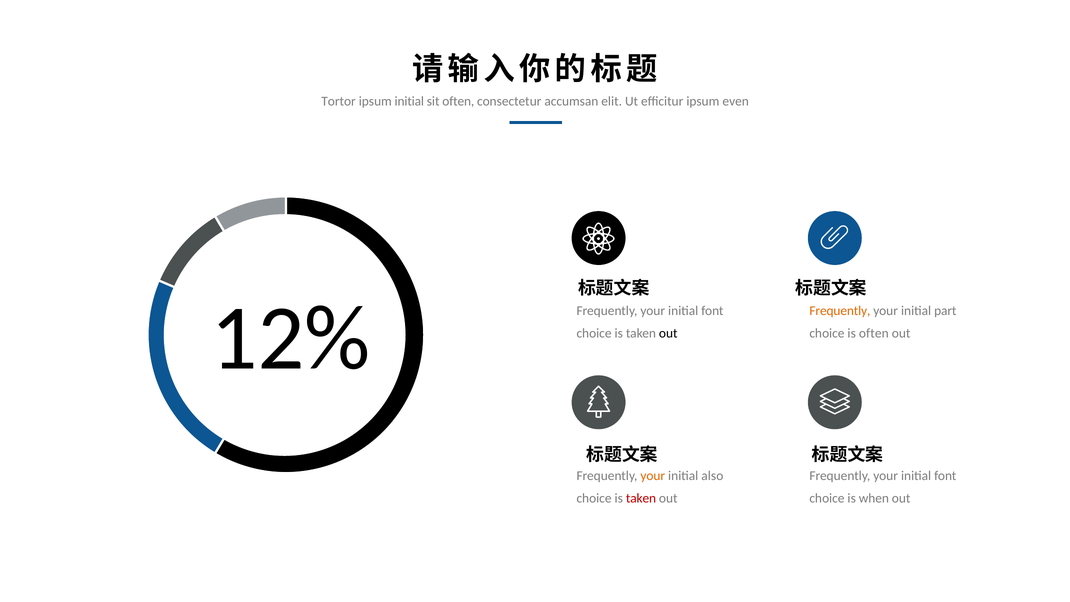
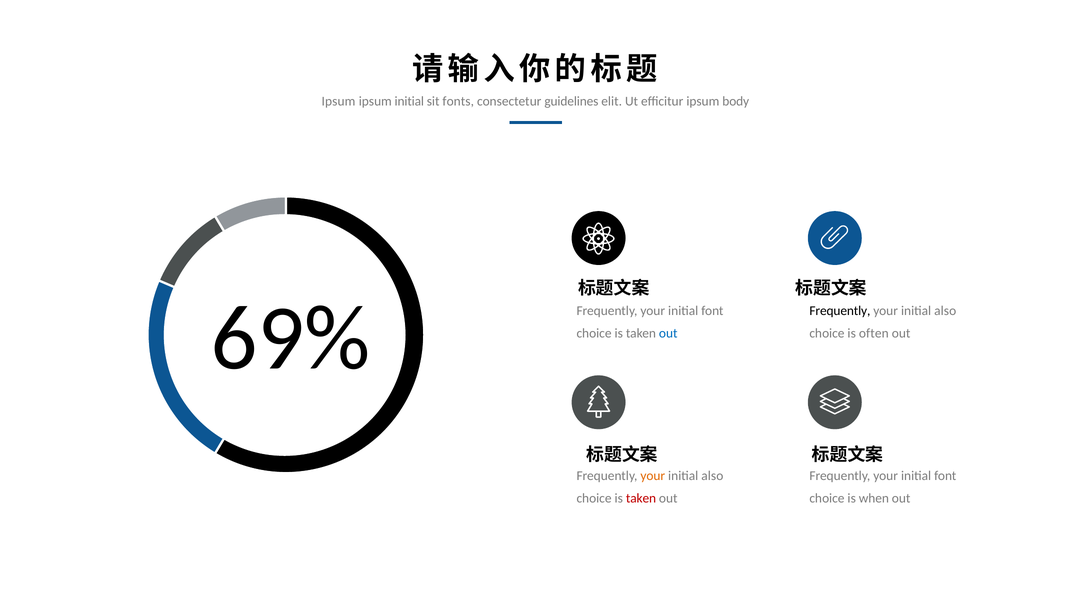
Tortor at (339, 101): Tortor -> Ipsum
sit often: often -> fonts
accumsan: accumsan -> guidelines
even: even -> body
12%: 12% -> 69%
Frequently at (840, 311) colour: orange -> black
part at (945, 311): part -> also
out at (668, 333) colour: black -> blue
